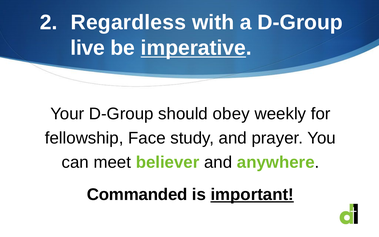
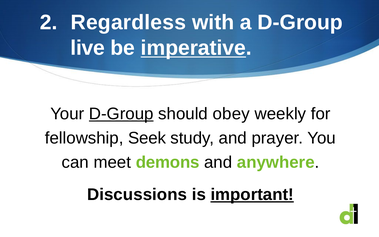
D-Group at (121, 114) underline: none -> present
Face: Face -> Seek
believer: believer -> demons
Commanded: Commanded -> Discussions
